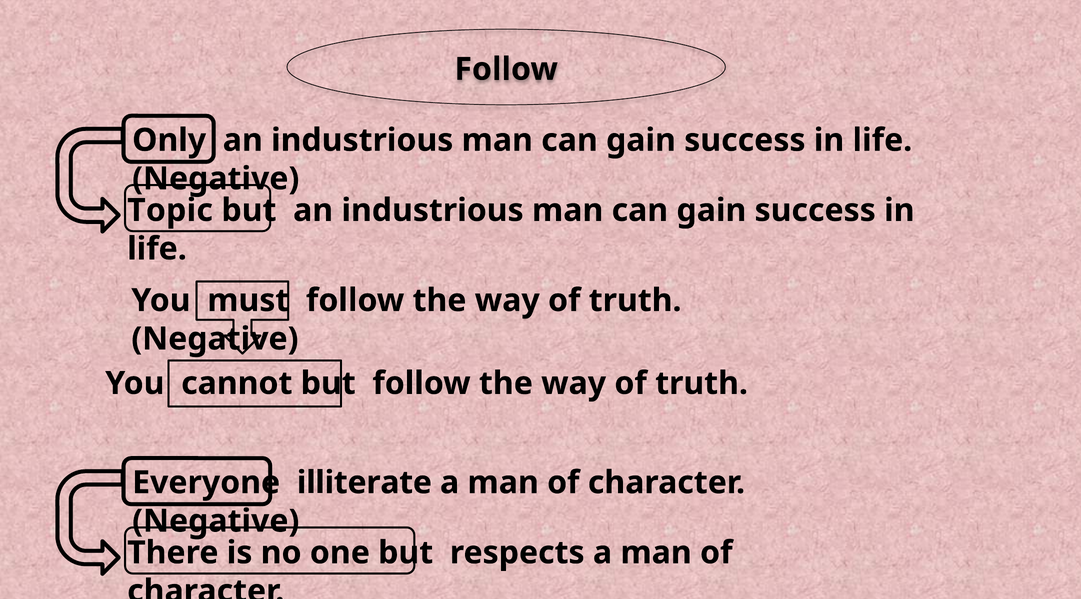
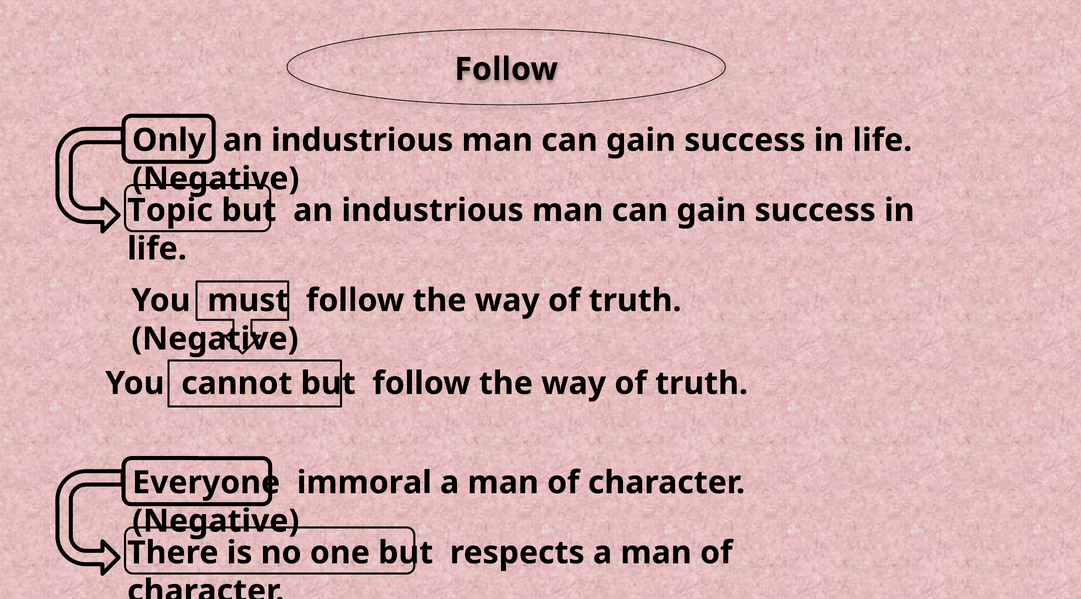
illiterate: illiterate -> immoral
